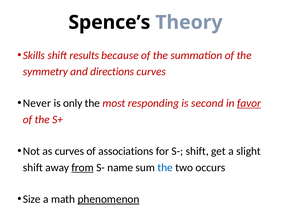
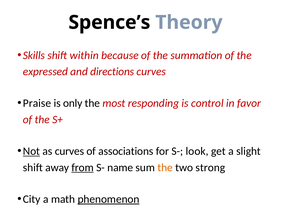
results: results -> within
symmetry: symmetry -> expressed
Never: Never -> Praise
second: second -> control
favor underline: present -> none
Not underline: none -> present
S- shift: shift -> look
the at (165, 168) colour: blue -> orange
occurs: occurs -> strong
Size: Size -> City
